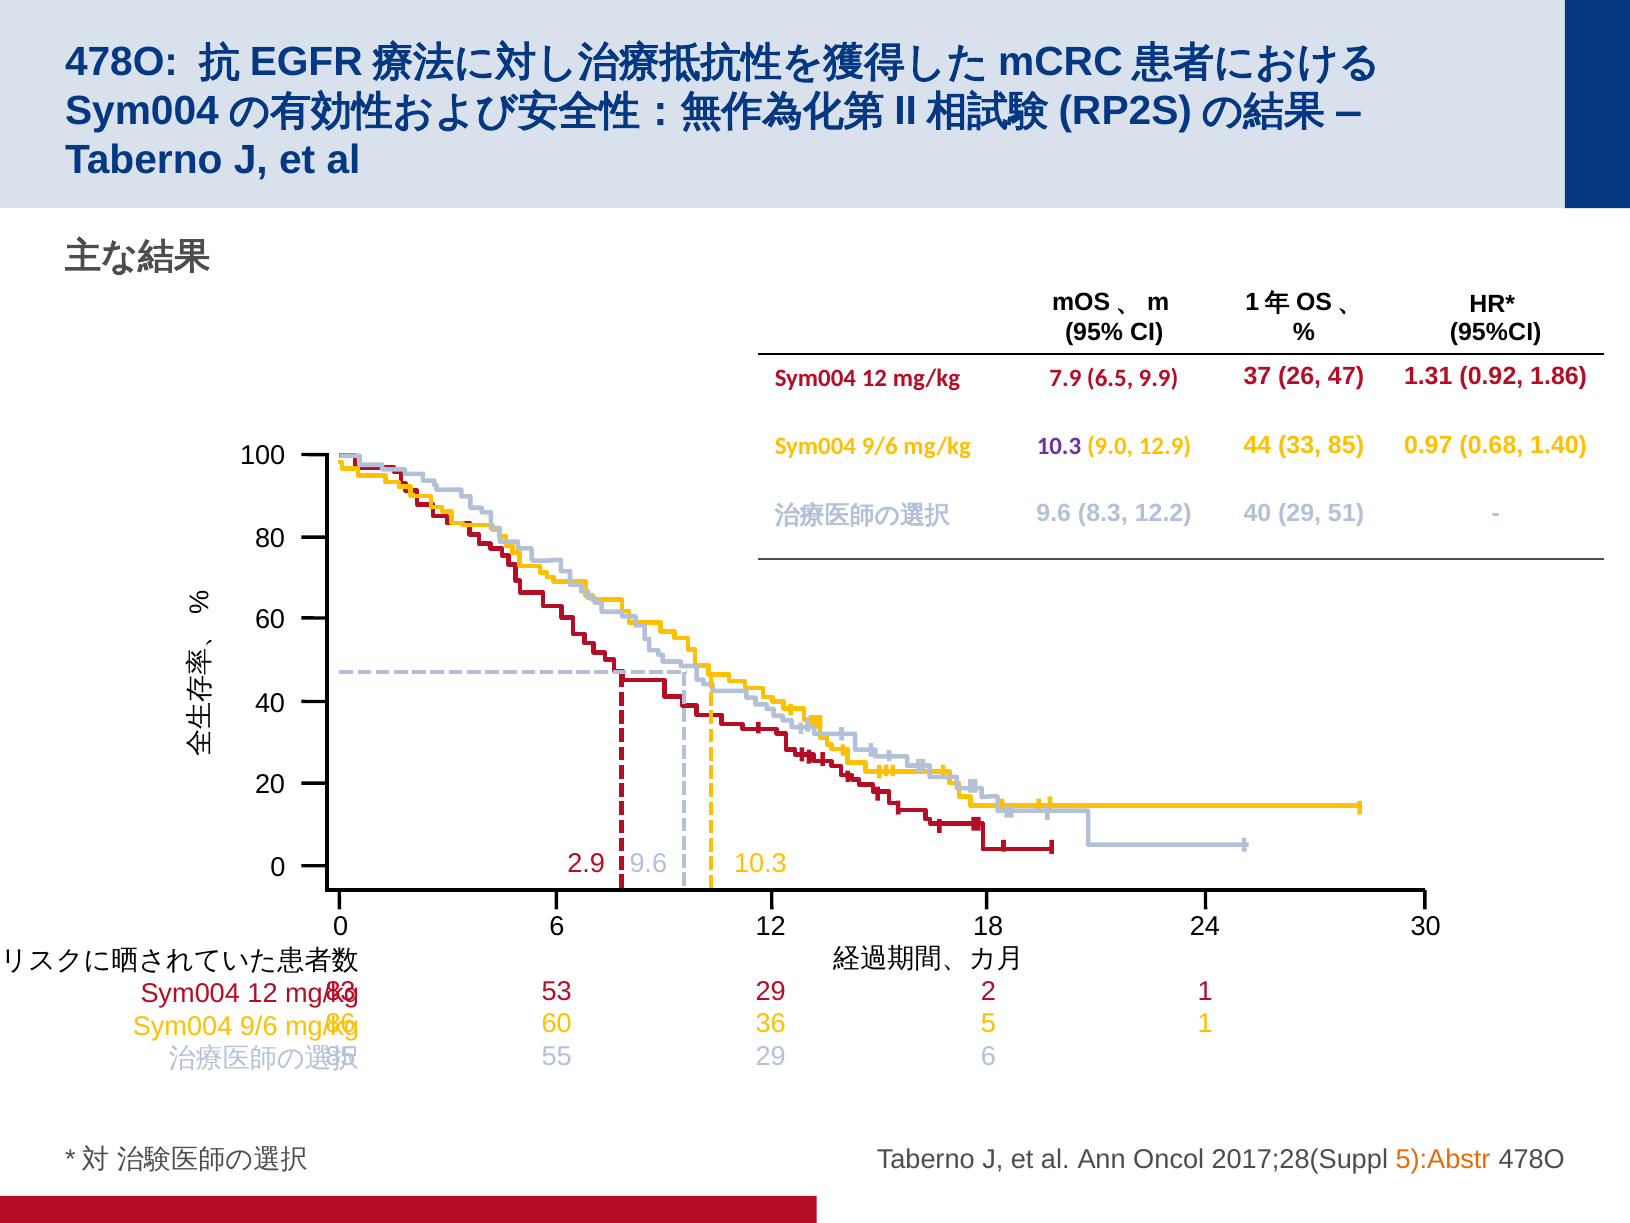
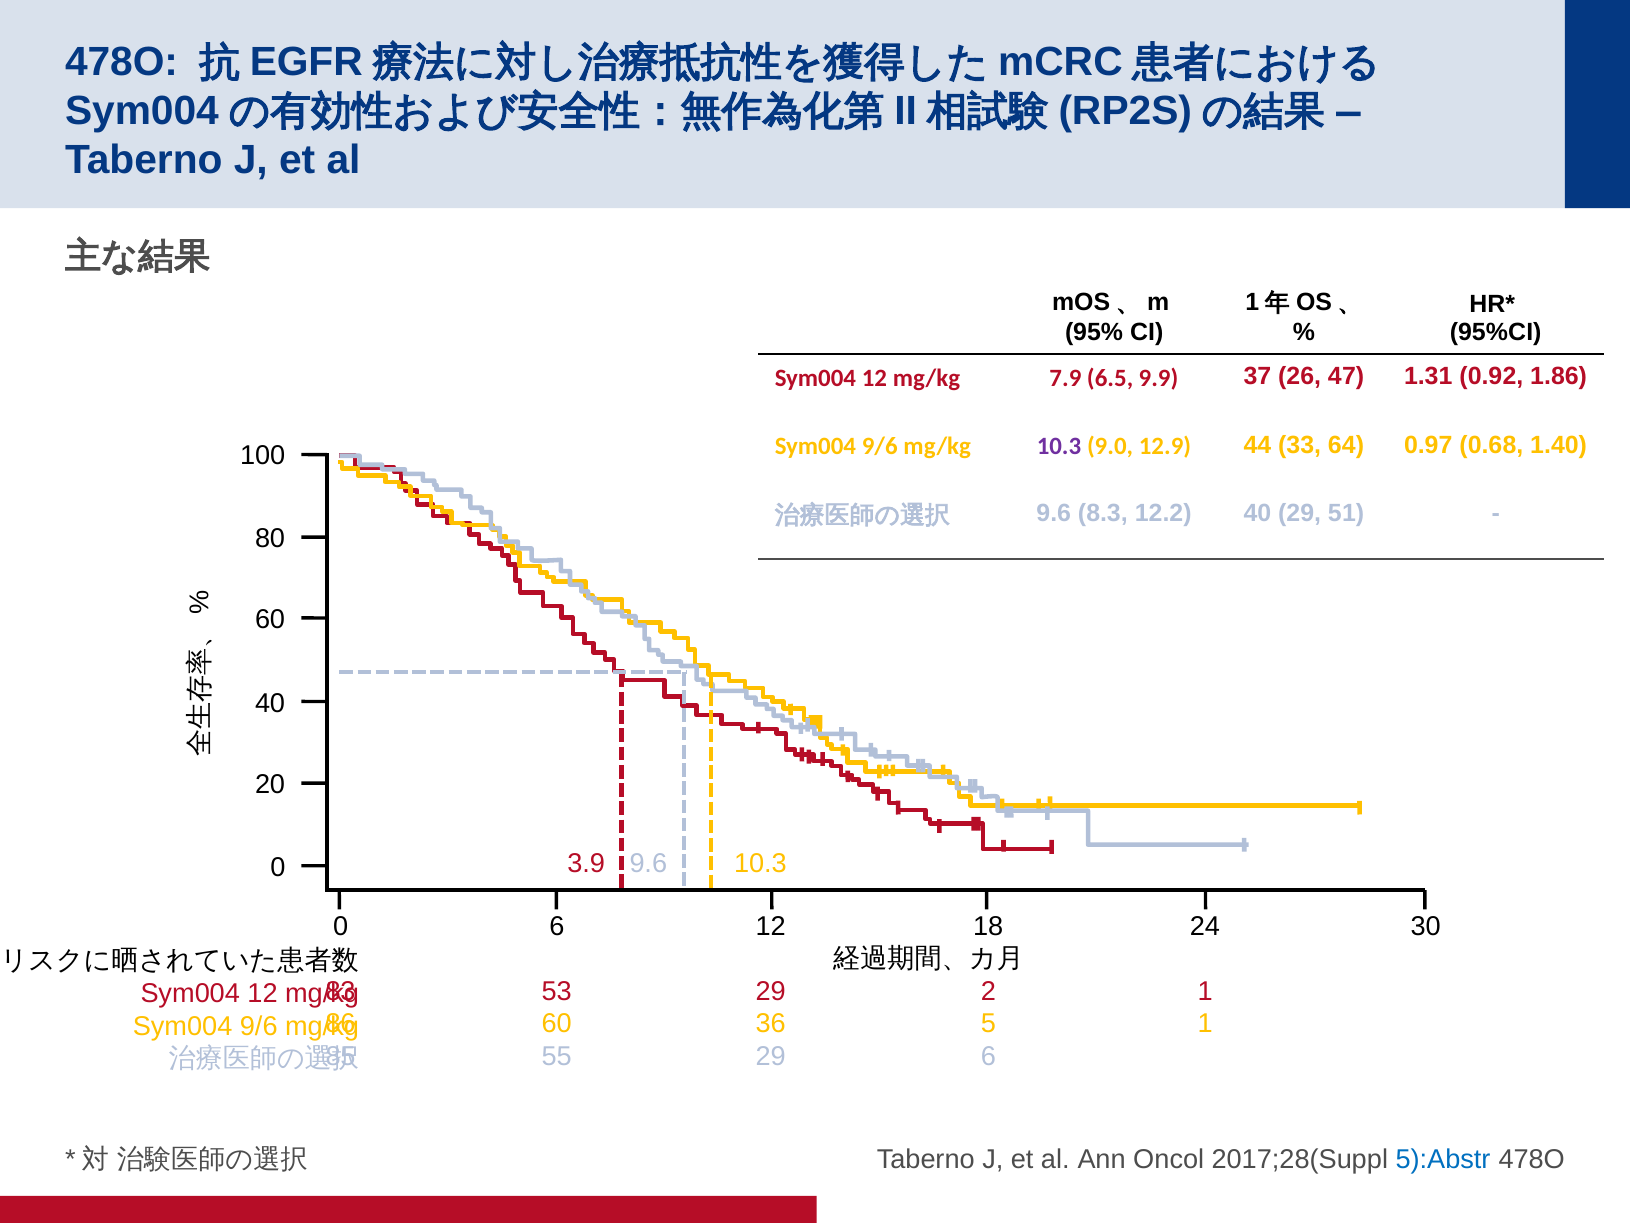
33 85: 85 -> 64
2.9: 2.9 -> 3.9
5):Abstr colour: orange -> blue
